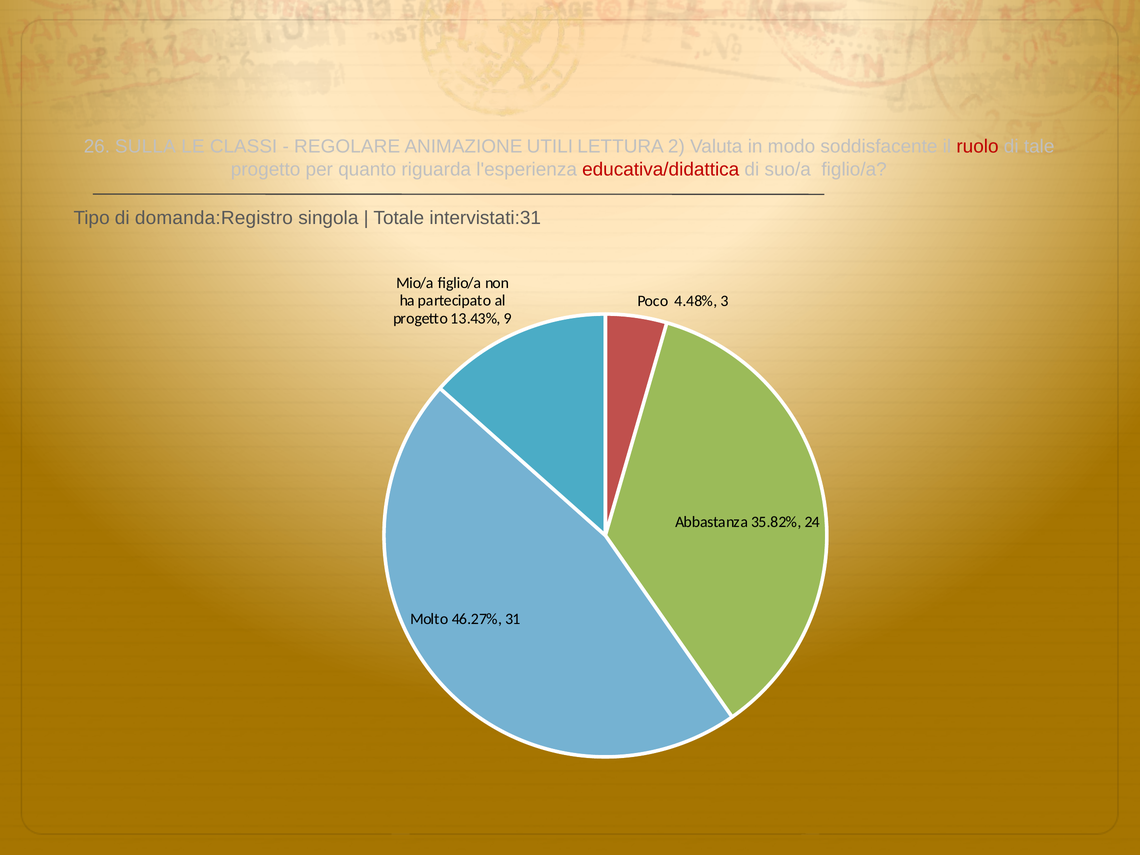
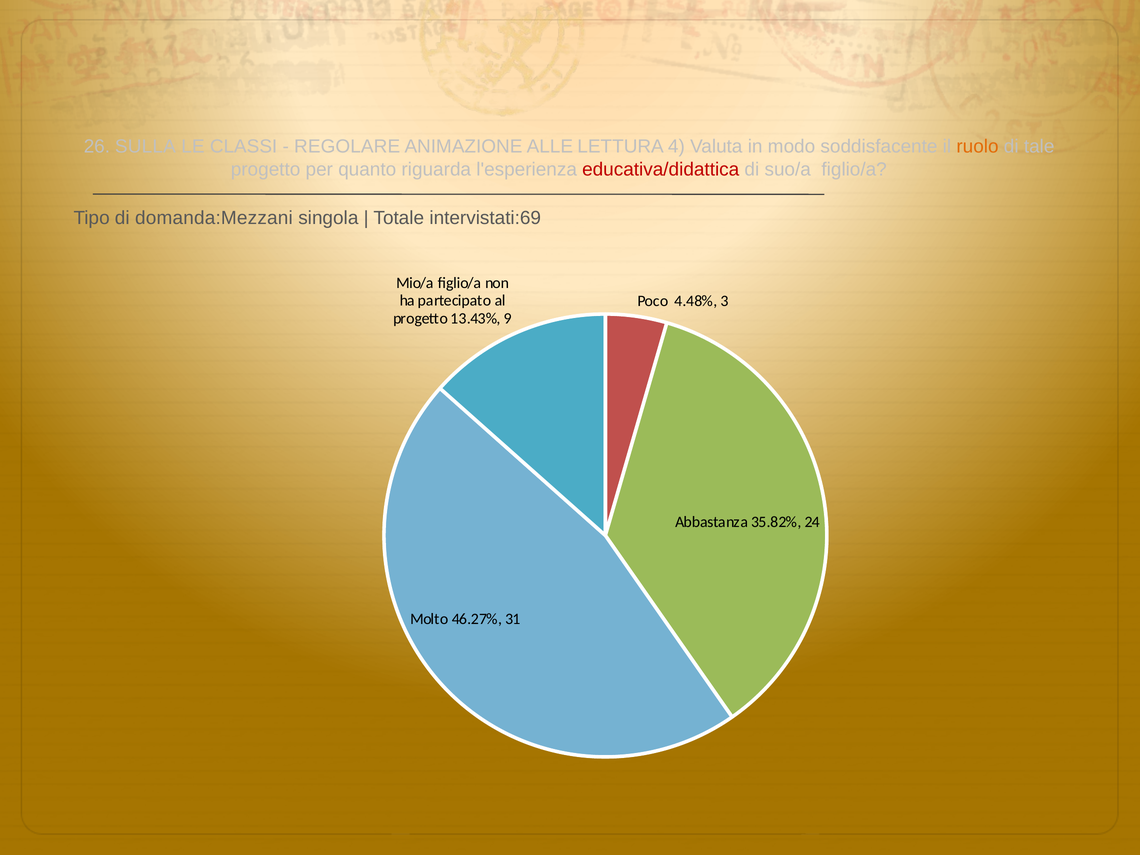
UTILI: UTILI -> ALLE
2: 2 -> 4
ruolo colour: red -> orange
domanda:Registro: domanda:Registro -> domanda:Mezzani
intervistati:31: intervistati:31 -> intervistati:69
